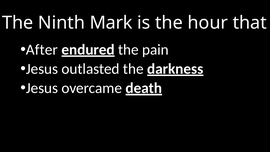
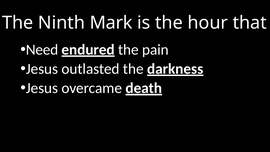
After: After -> Need
